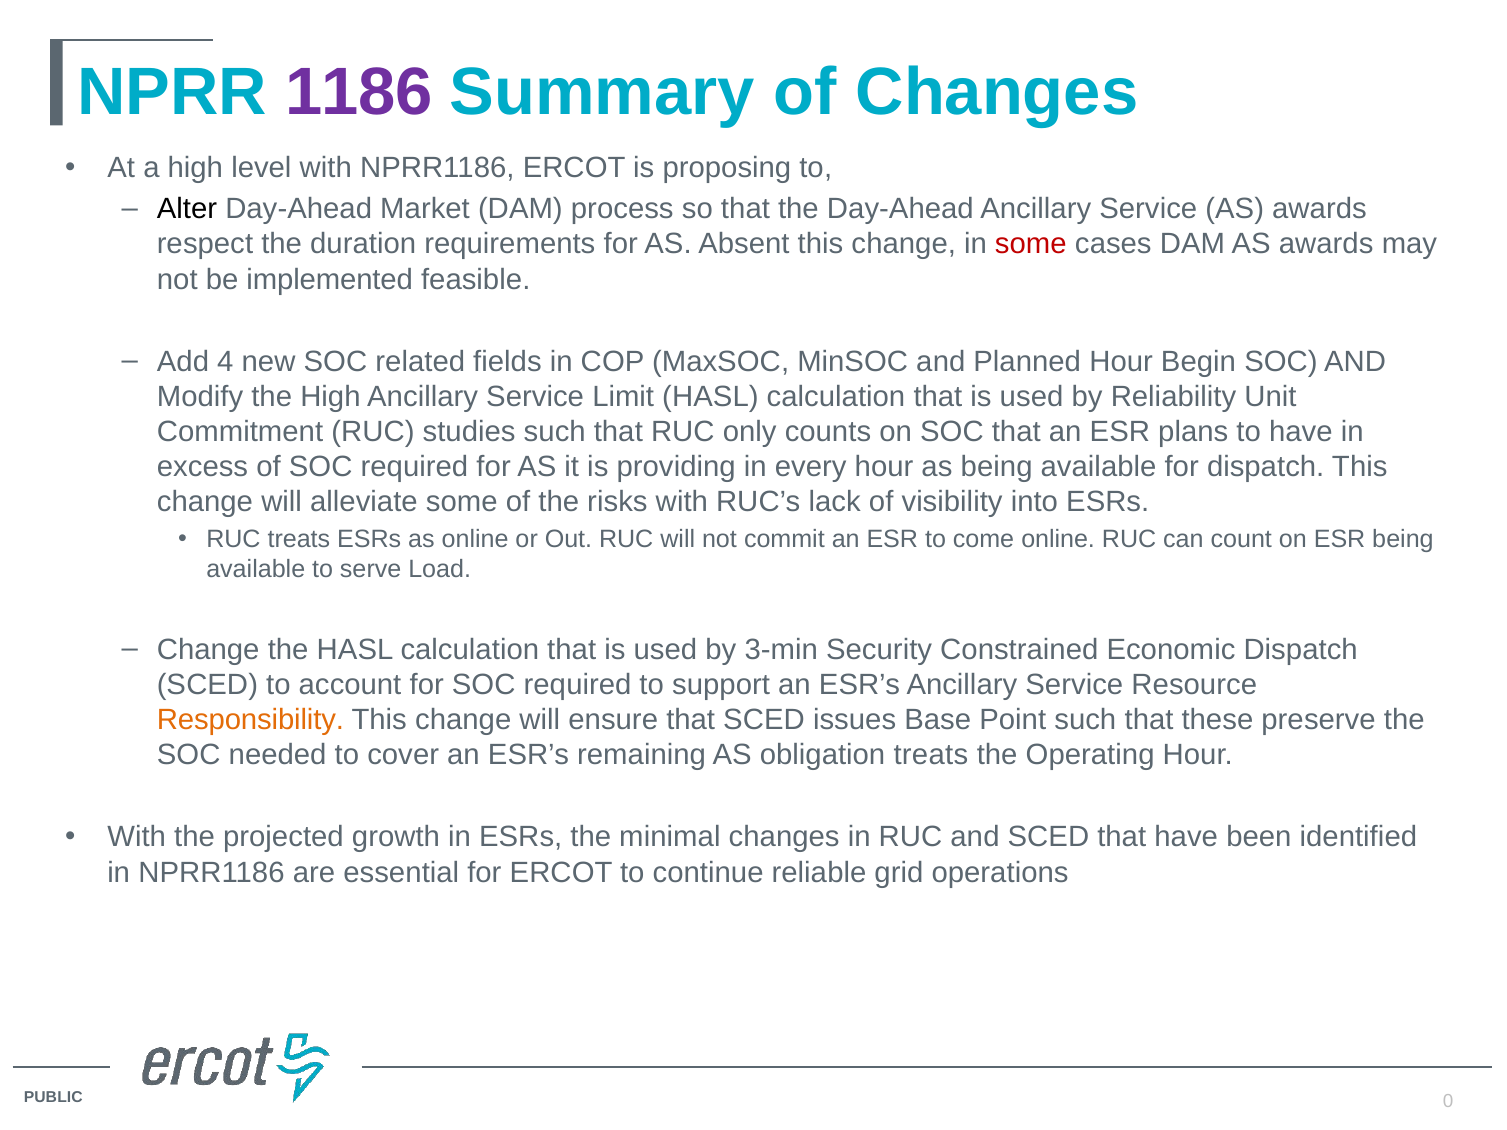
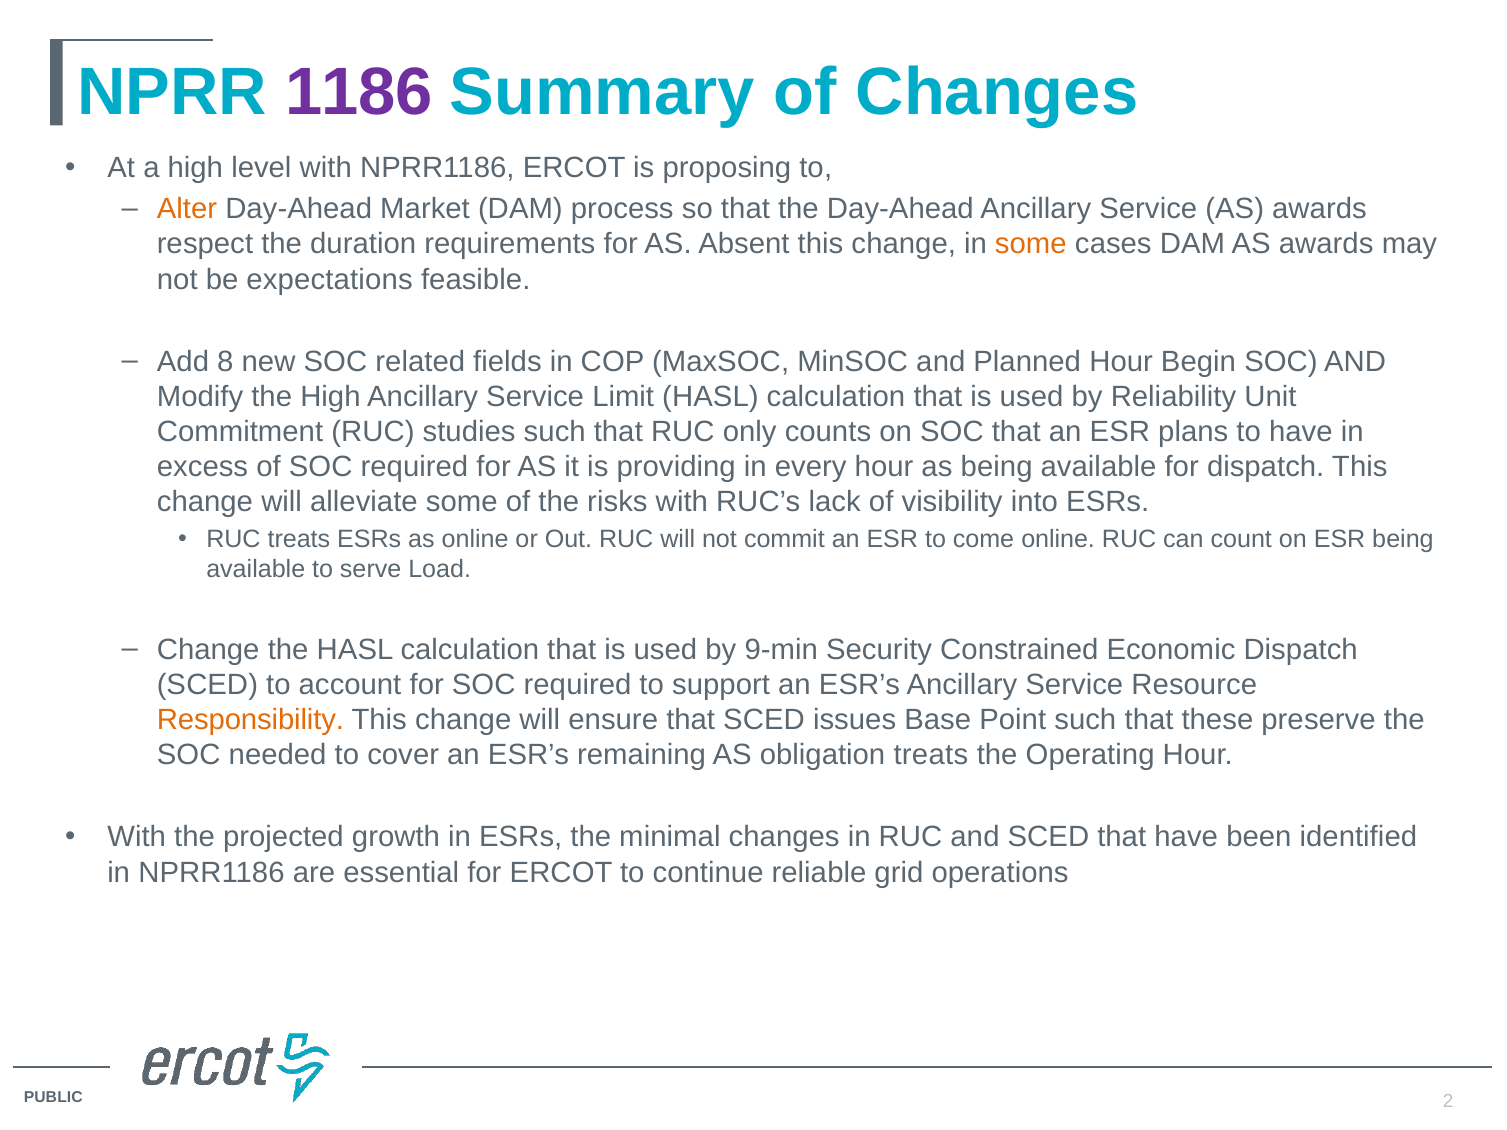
Alter colour: black -> orange
some at (1031, 244) colour: red -> orange
implemented: implemented -> expectations
Add 4: 4 -> 8
3-min: 3-min -> 9-min
0: 0 -> 2
